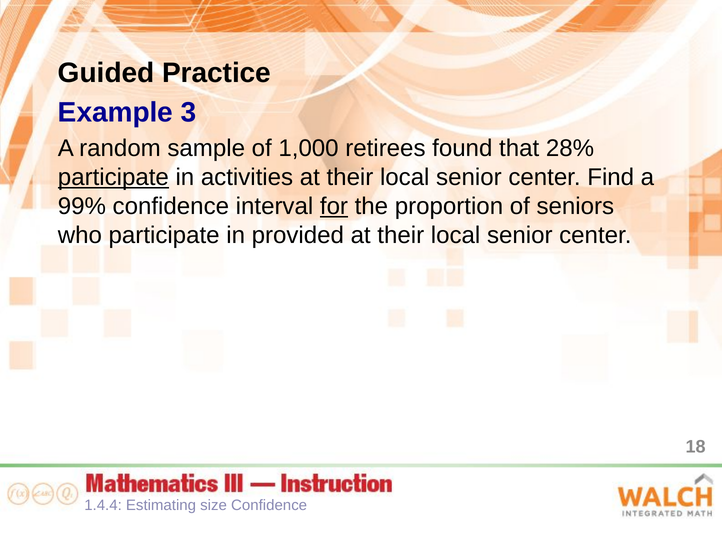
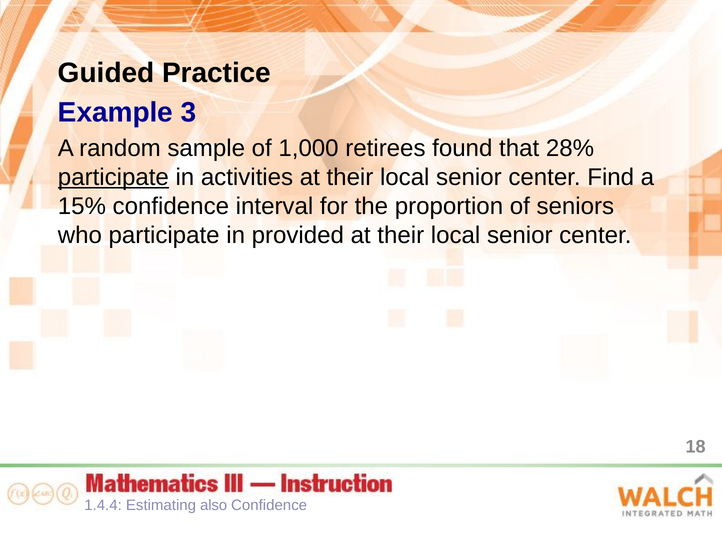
99%: 99% -> 15%
for underline: present -> none
size: size -> also
